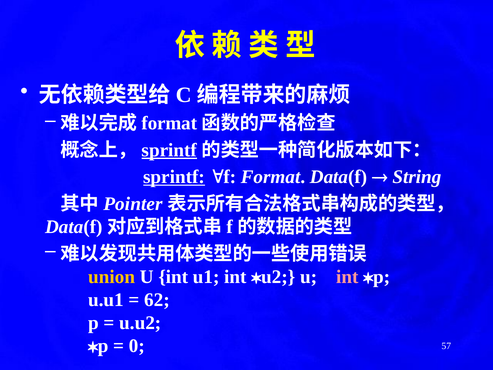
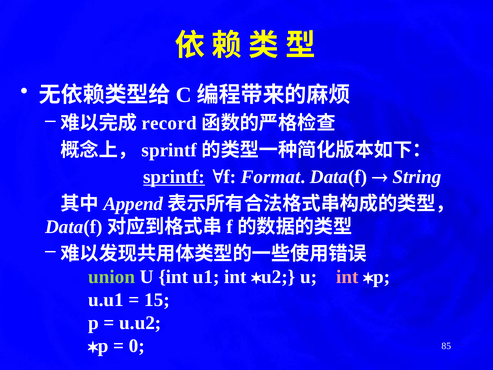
format at (169, 123): format -> record
sprintf at (169, 150) underline: present -> none
Pointer: Pointer -> Append
union colour: yellow -> light green
62: 62 -> 15
57: 57 -> 85
